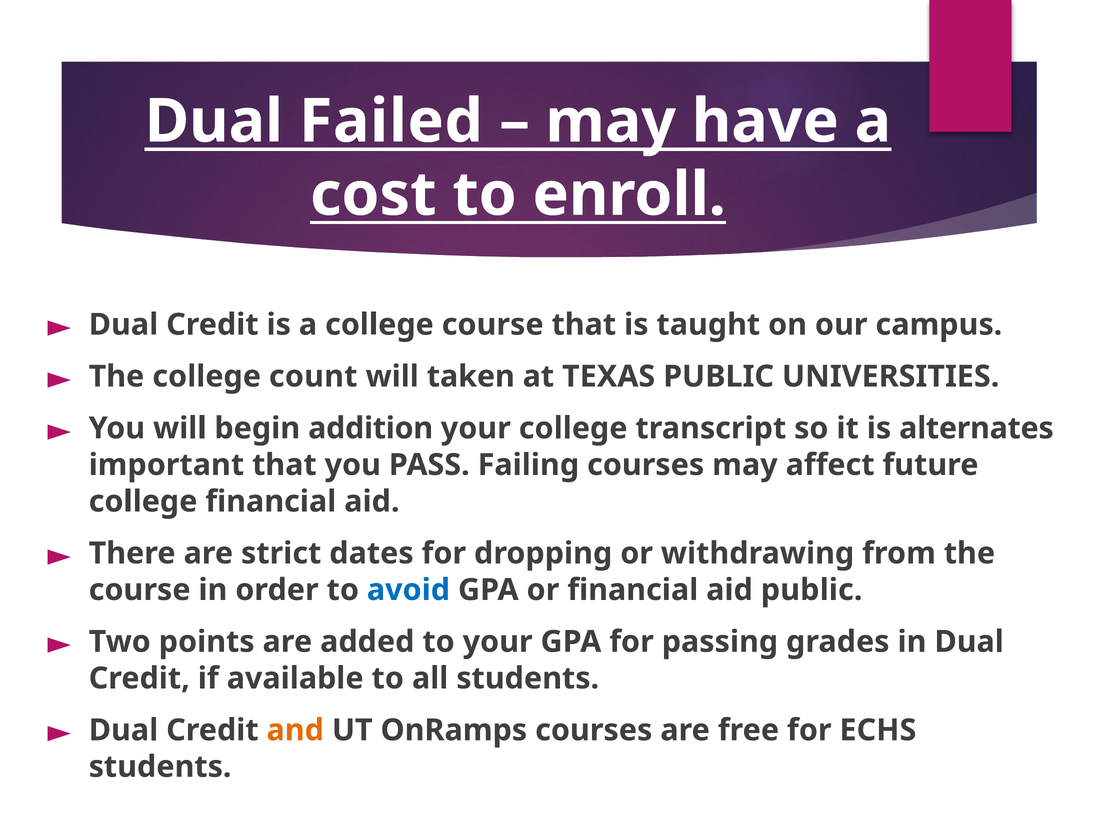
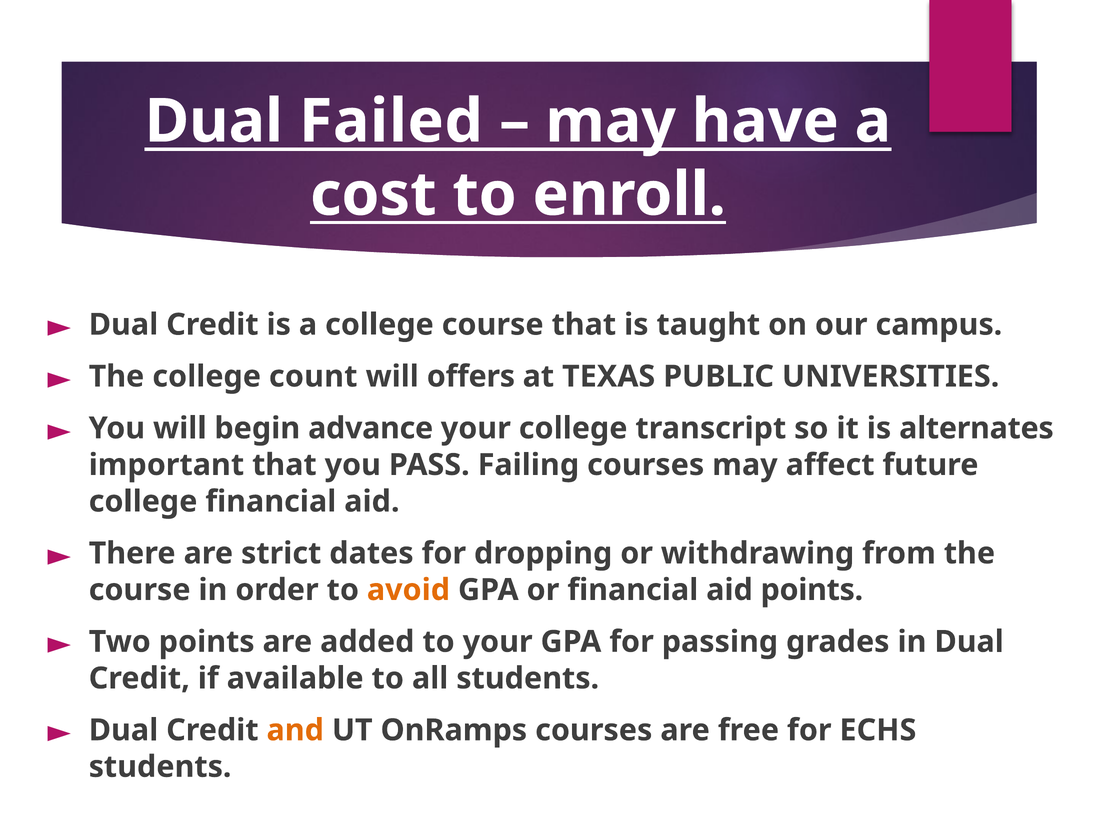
taken: taken -> offers
addition: addition -> advance
avoid colour: blue -> orange
aid public: public -> points
